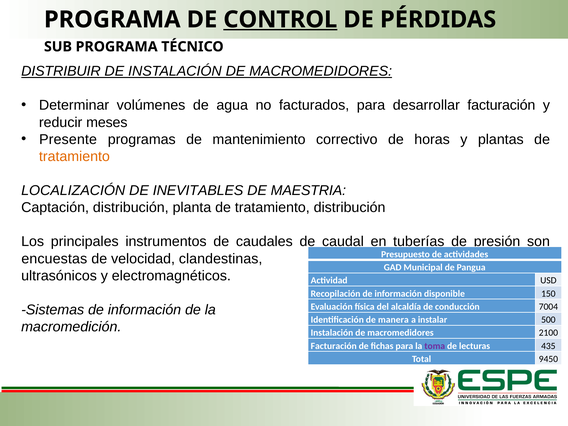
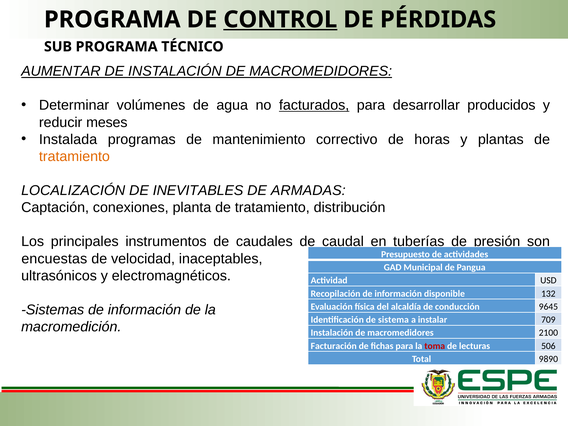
DISTRIBUIR: DISTRIBUIR -> AUMENTAR
facturados underline: none -> present
desarrollar facturación: facturación -> producidos
Presente: Presente -> Instalada
MAESTRIA: MAESTRIA -> ARMADAS
Captación distribución: distribución -> conexiones
clandestinas: clandestinas -> inaceptables
150: 150 -> 132
7004: 7004 -> 9645
manera: manera -> sistema
500: 500 -> 709
toma colour: purple -> red
435: 435 -> 506
9450: 9450 -> 9890
